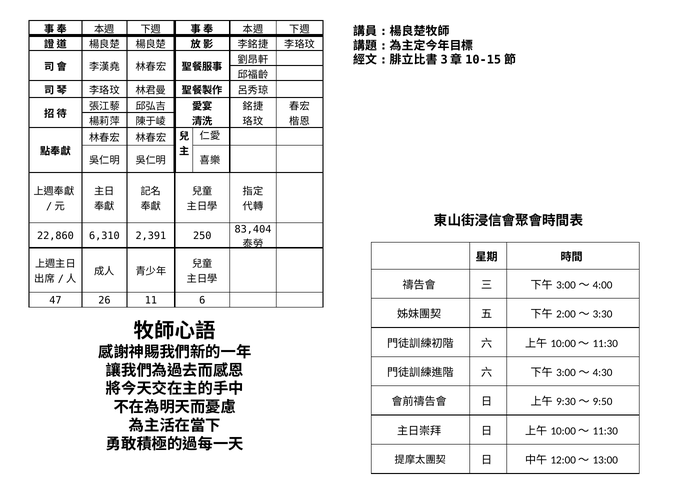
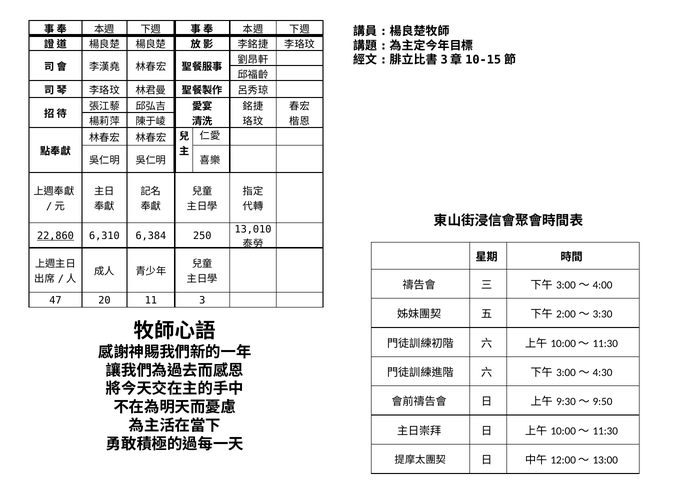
83,404: 83,404 -> 13,010
22,860 underline: none -> present
2,391: 2,391 -> 6,384
26: 26 -> 20
6: 6 -> 3
